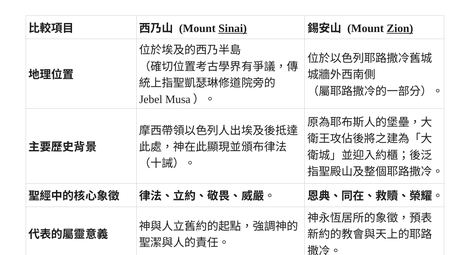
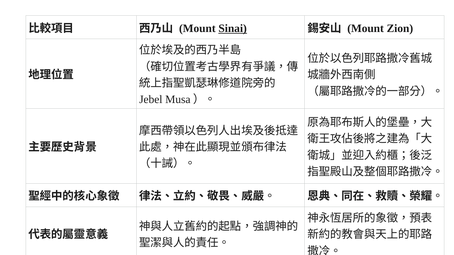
Zion underline: present -> none
